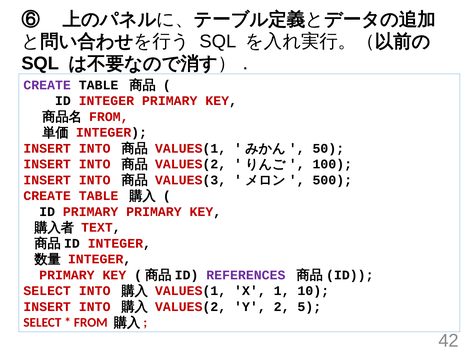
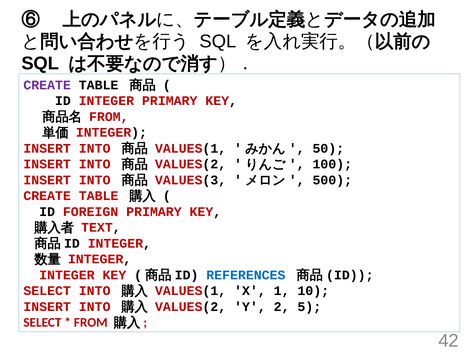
ID PRIMARY: PRIMARY -> FOREIGN
PRIMARY at (67, 275): PRIMARY -> INTEGER
REFERENCES colour: purple -> blue
